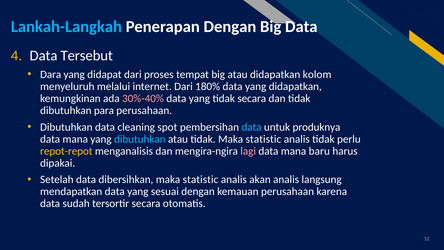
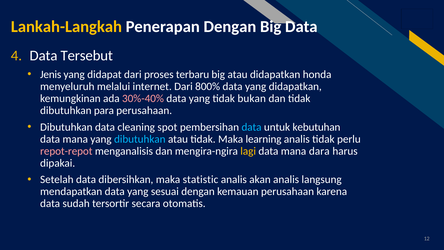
Lankah-Langkah colour: light blue -> yellow
Dara: Dara -> Jenis
tempat: tempat -> terbaru
kolom: kolom -> honda
180%: 180% -> 800%
tidak secara: secara -> bukan
produknya: produknya -> kebutuhan
tidak Maka statistic: statistic -> learning
repot-repot colour: yellow -> pink
lagi colour: pink -> yellow
baru: baru -> dara
